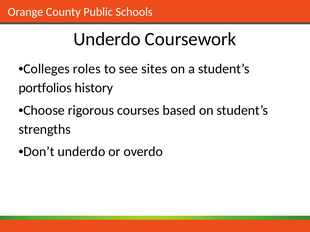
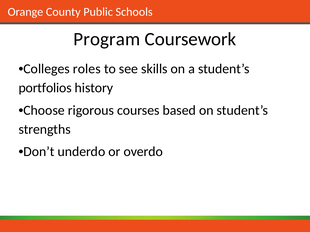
Underdo at (107, 39): Underdo -> Program
sites: sites -> skills
